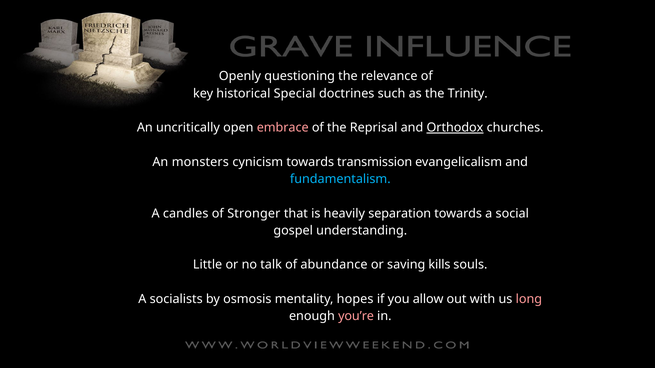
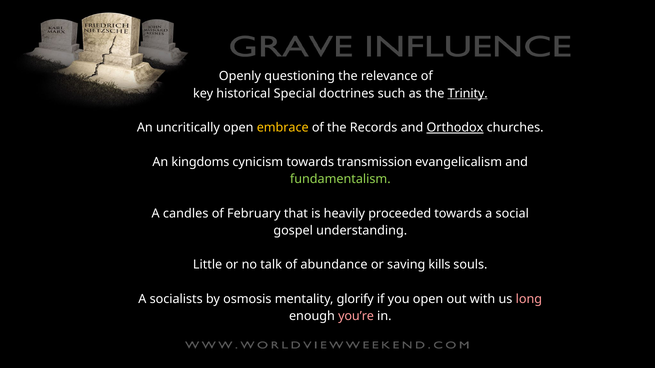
Trinity underline: none -> present
embrace colour: pink -> yellow
Reprisal: Reprisal -> Records
monsters: monsters -> kingdoms
fundamentalism colour: light blue -> light green
Stronger: Stronger -> February
separation: separation -> proceeded
hopes: hopes -> glorify
you allow: allow -> open
